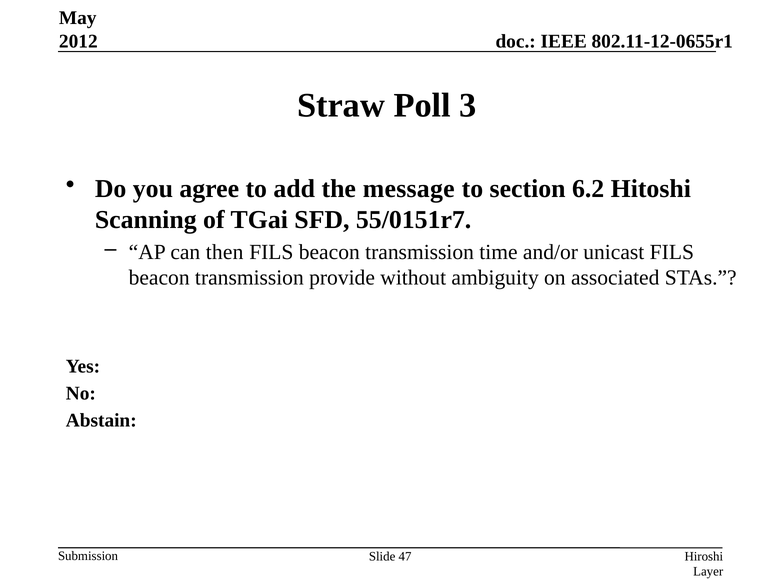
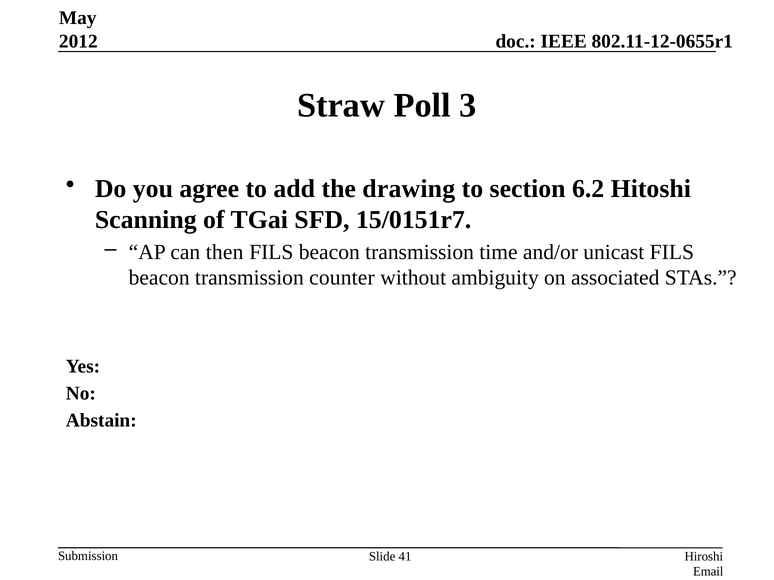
message: message -> drawing
55/0151r7: 55/0151r7 -> 15/0151r7
provide: provide -> counter
47: 47 -> 41
Layer: Layer -> Email
